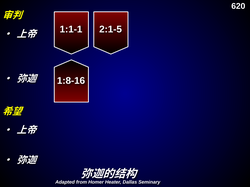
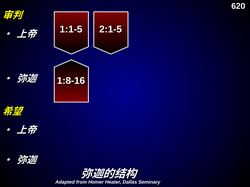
1:1-1: 1:1-1 -> 1:1-5
